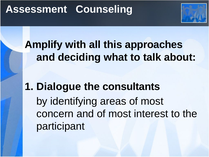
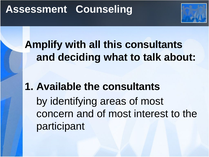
this approaches: approaches -> consultants
Dialogue: Dialogue -> Available
